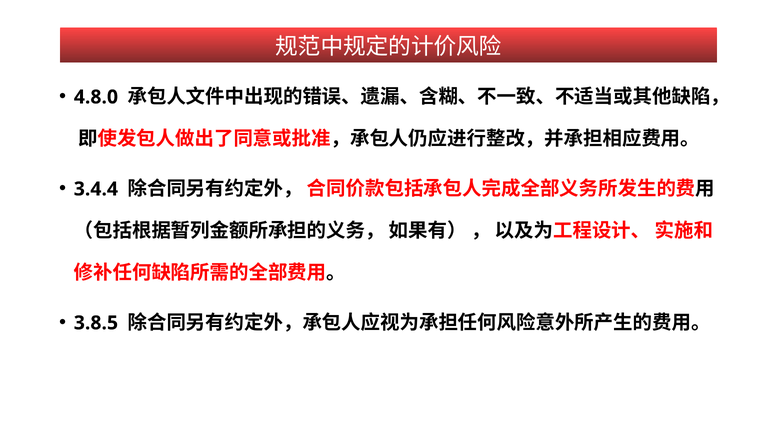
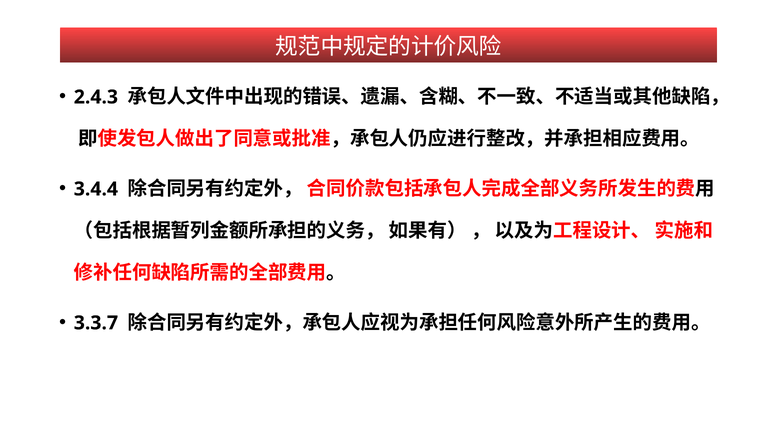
4.8.0: 4.8.0 -> 2.4.3
3.8.5: 3.8.5 -> 3.3.7
